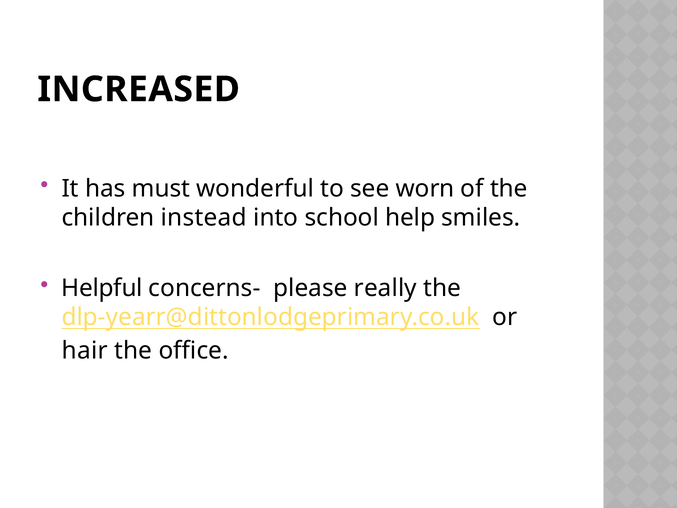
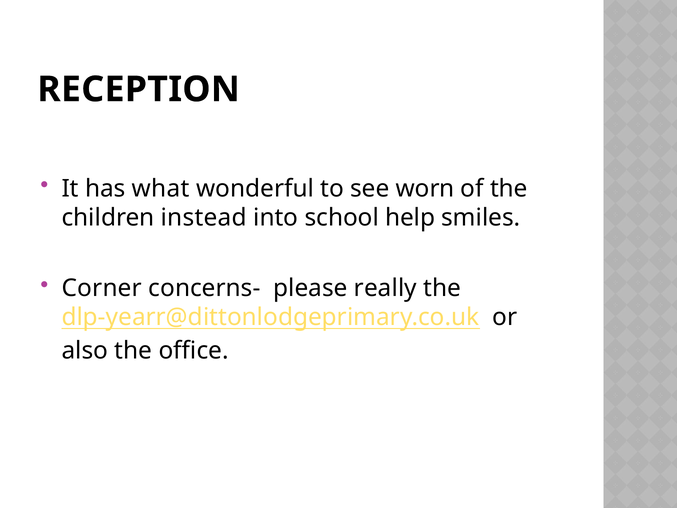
INCREASED: INCREASED -> RECEPTION
must: must -> what
Helpful: Helpful -> Corner
hair: hair -> also
